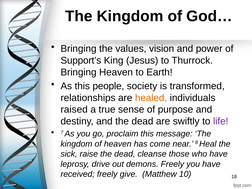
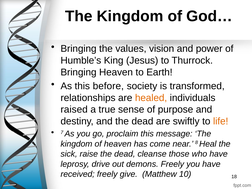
Support’s: Support’s -> Humble’s
people: people -> before
life colour: purple -> orange
